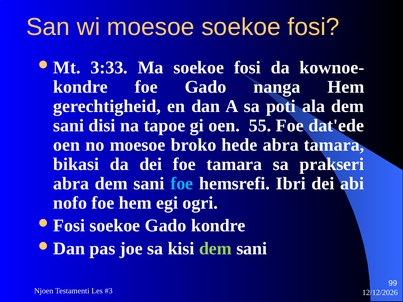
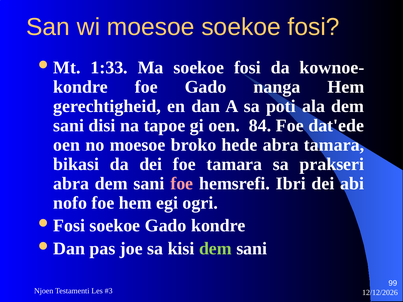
3:33: 3:33 -> 1:33
55: 55 -> 84
foe at (182, 184) colour: light blue -> pink
